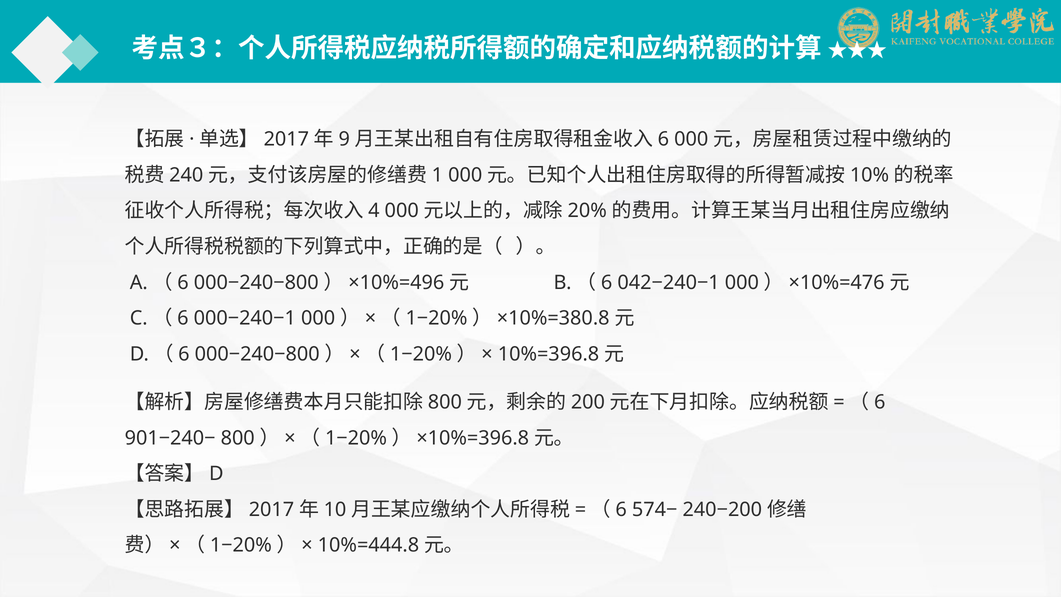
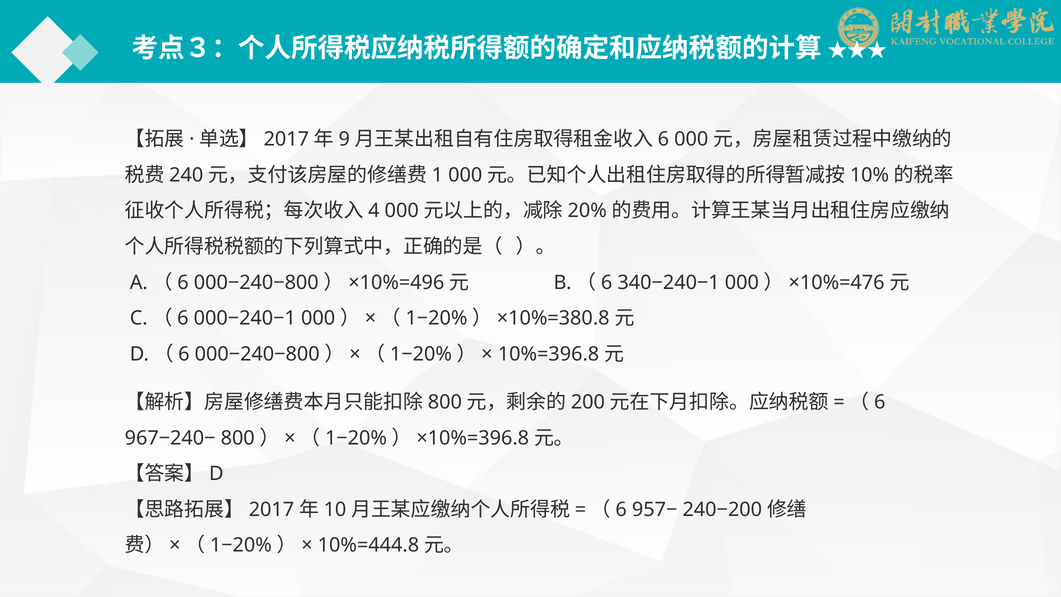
042−240−1: 042−240−1 -> 340−240−1
901−240−: 901−240− -> 967−240−
574−: 574− -> 957−
